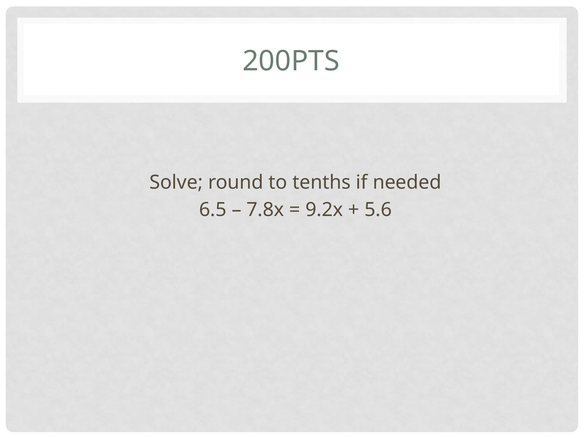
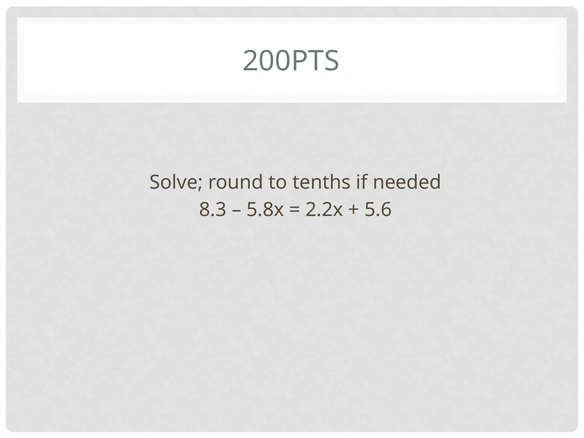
6.5: 6.5 -> 8.3
7.8x: 7.8x -> 5.8x
9.2x: 9.2x -> 2.2x
